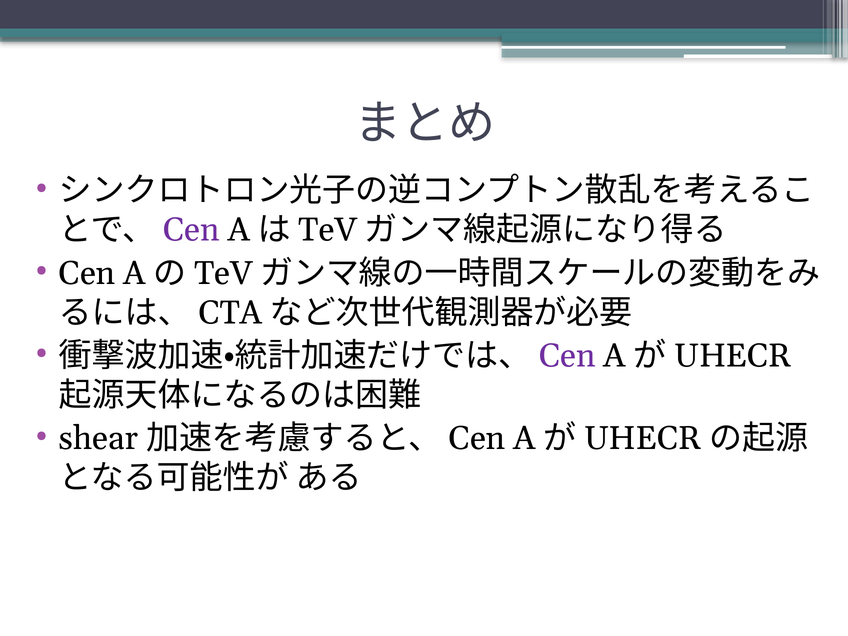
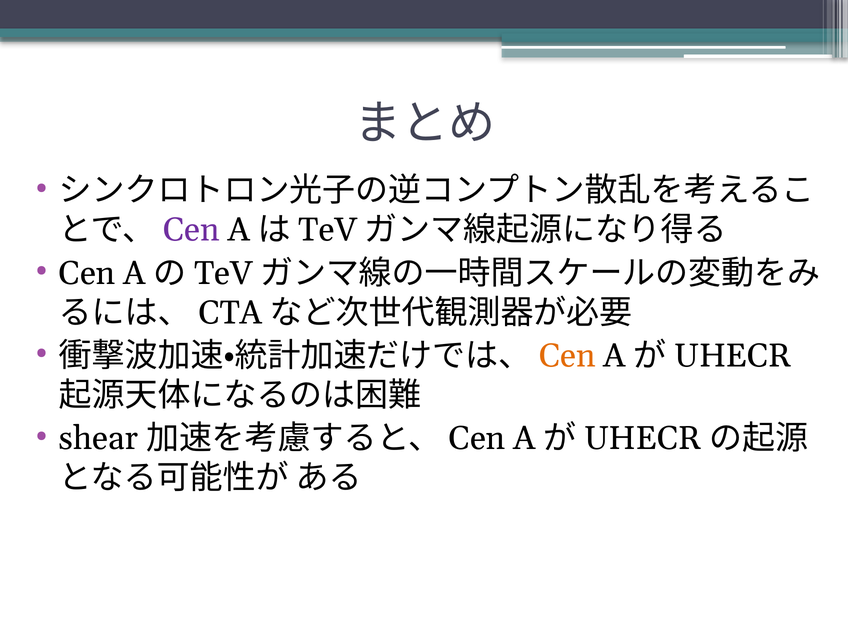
Cen at (567, 356) colour: purple -> orange
